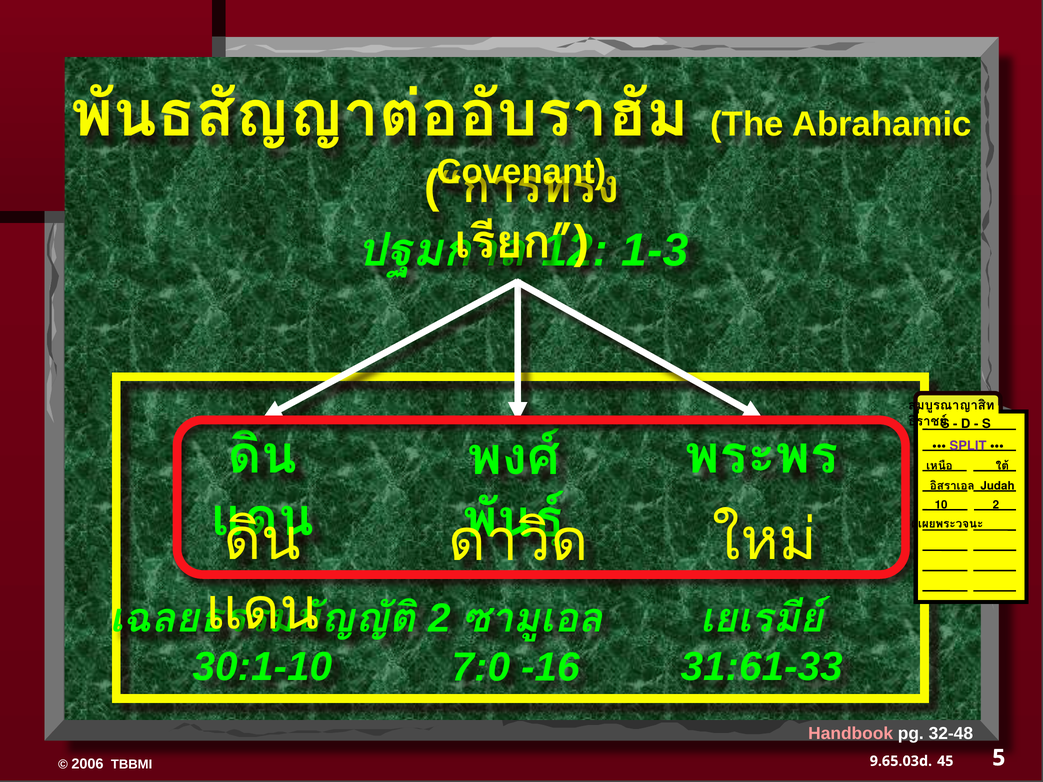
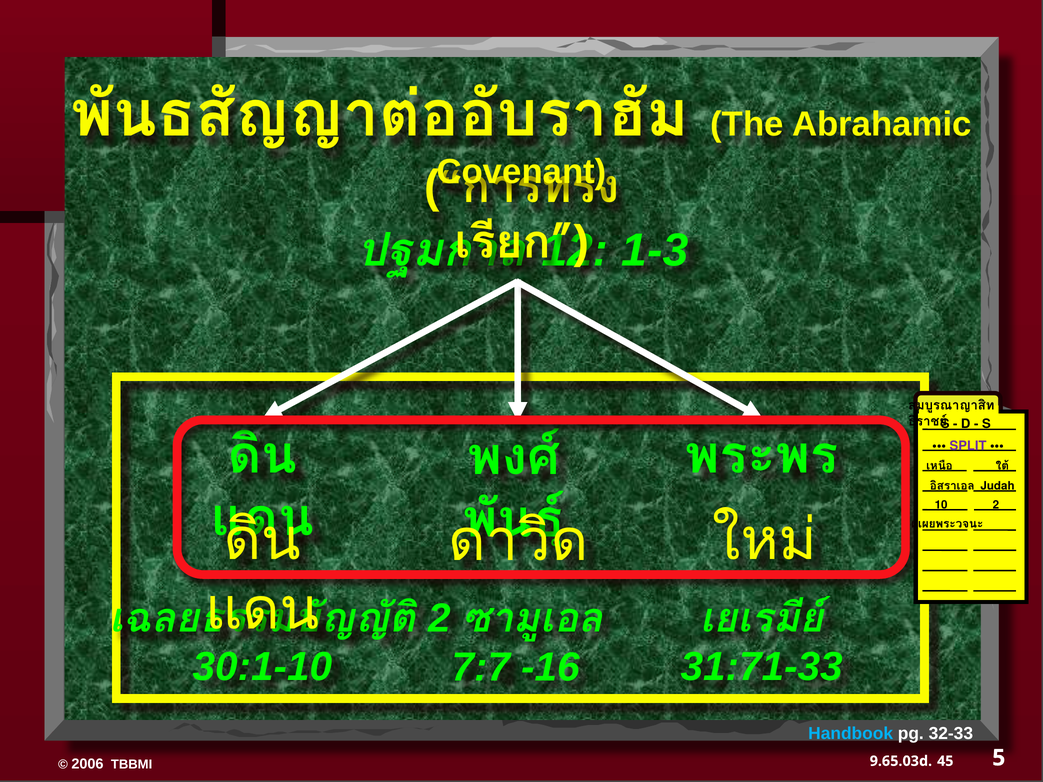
31:61-33: 31:61-33 -> 31:71-33
7:0: 7:0 -> 7:7
Handbook colour: pink -> light blue
32-48: 32-48 -> 32-33
